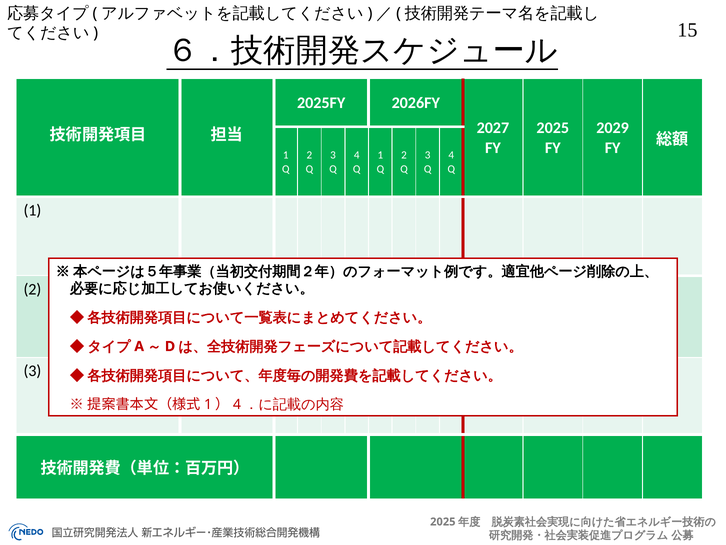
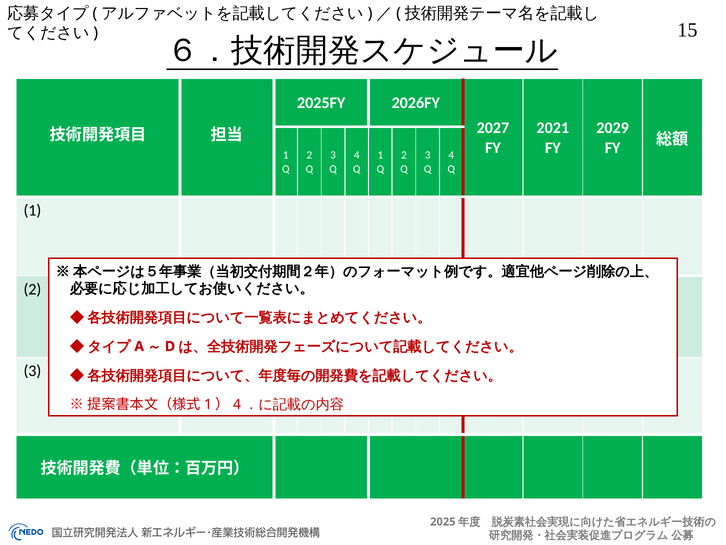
2025 at (553, 128): 2025 -> 2021
